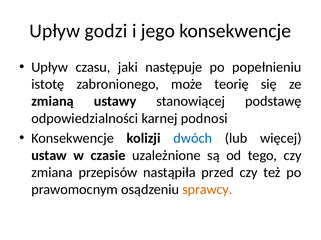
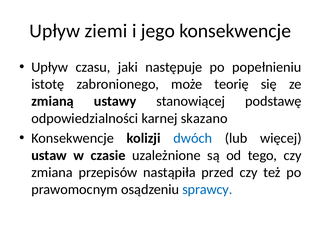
godzi: godzi -> ziemi
podnosi: podnosi -> skazano
sprawcy colour: orange -> blue
